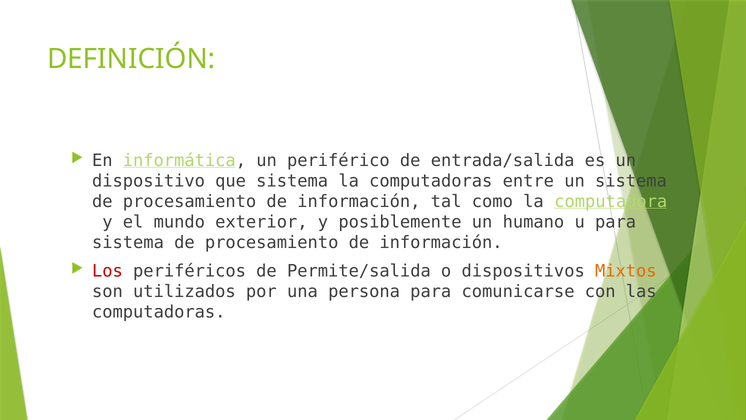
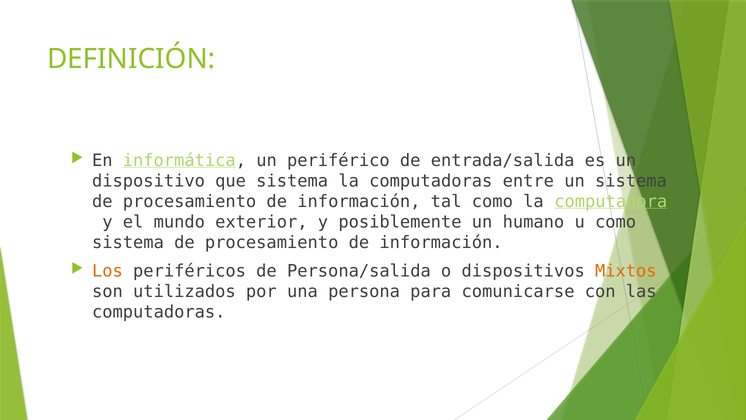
u para: para -> como
Los colour: red -> orange
Permite/salida: Permite/salida -> Persona/salida
